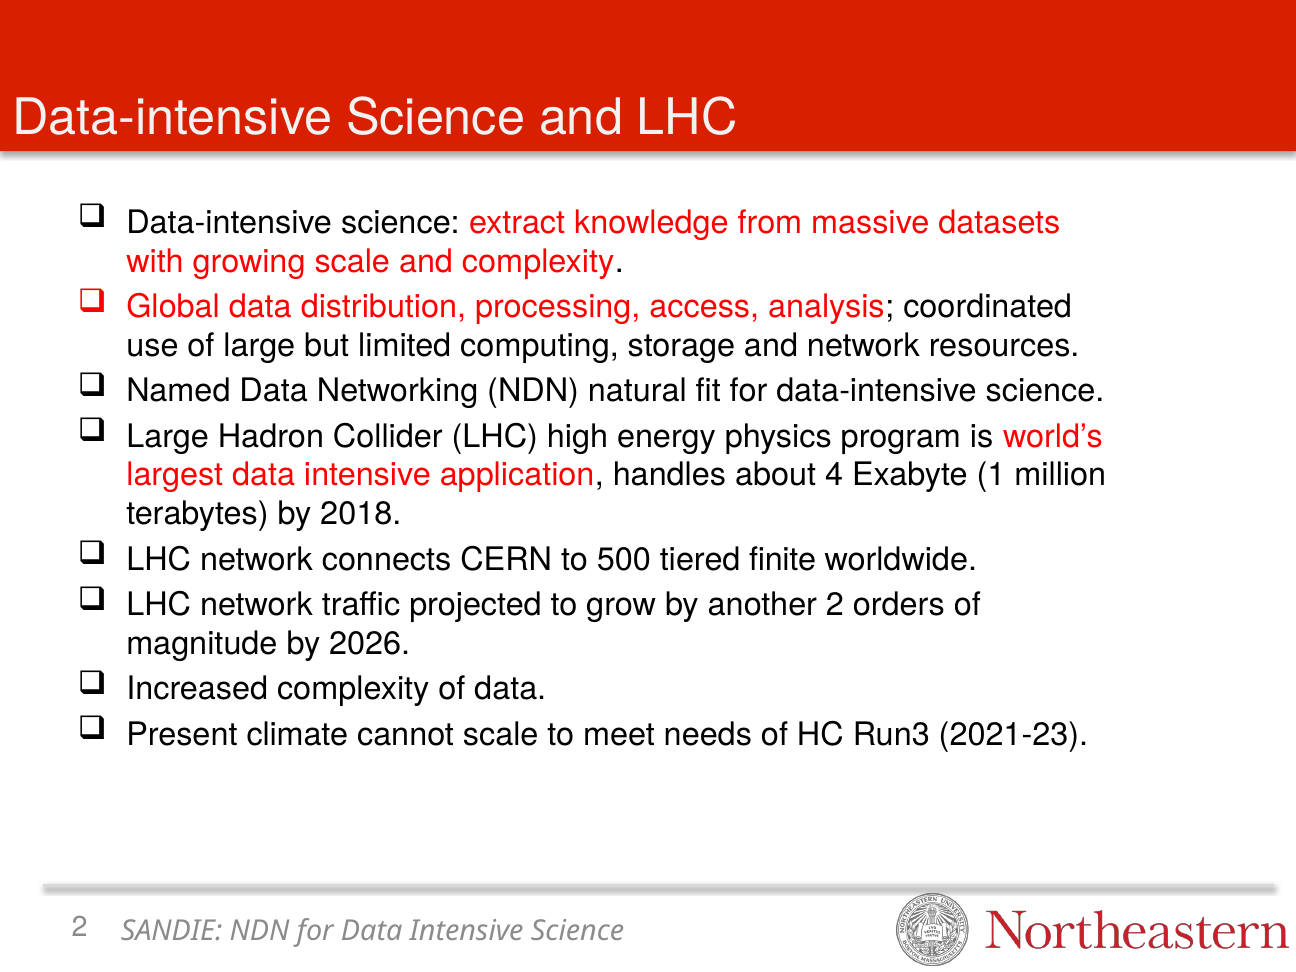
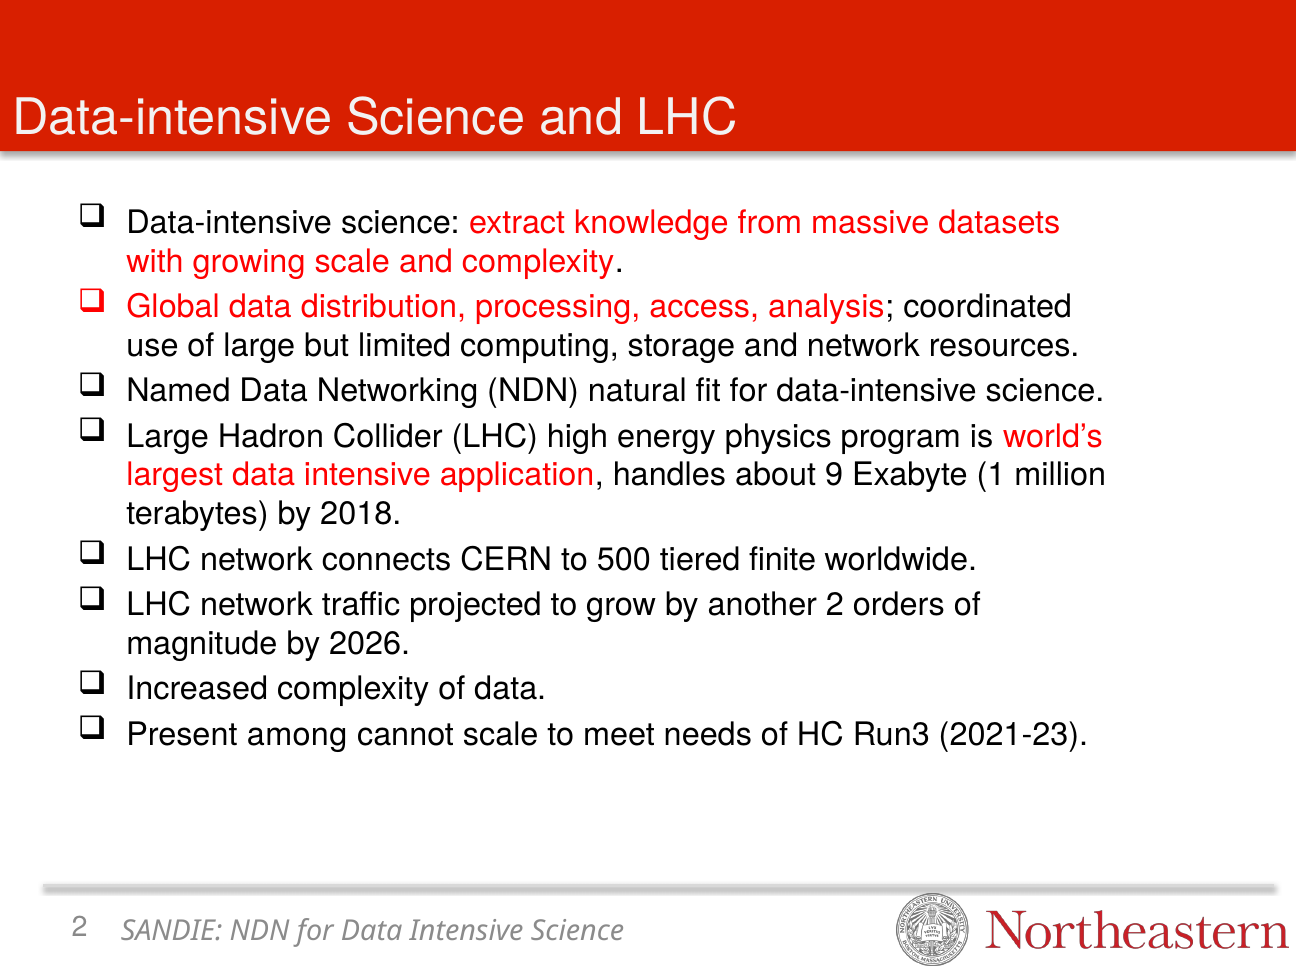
4: 4 -> 9
climate: climate -> among
